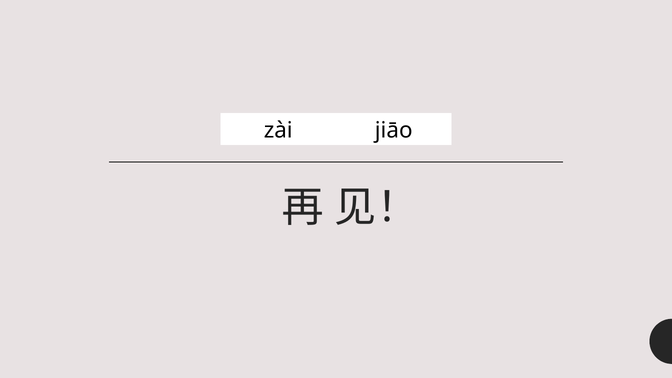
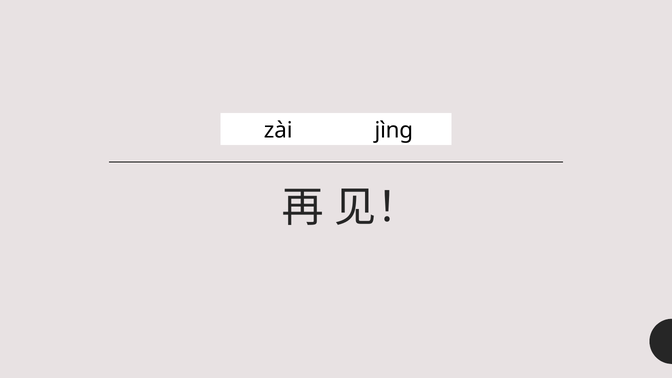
jiāo: jiāo -> jìng
